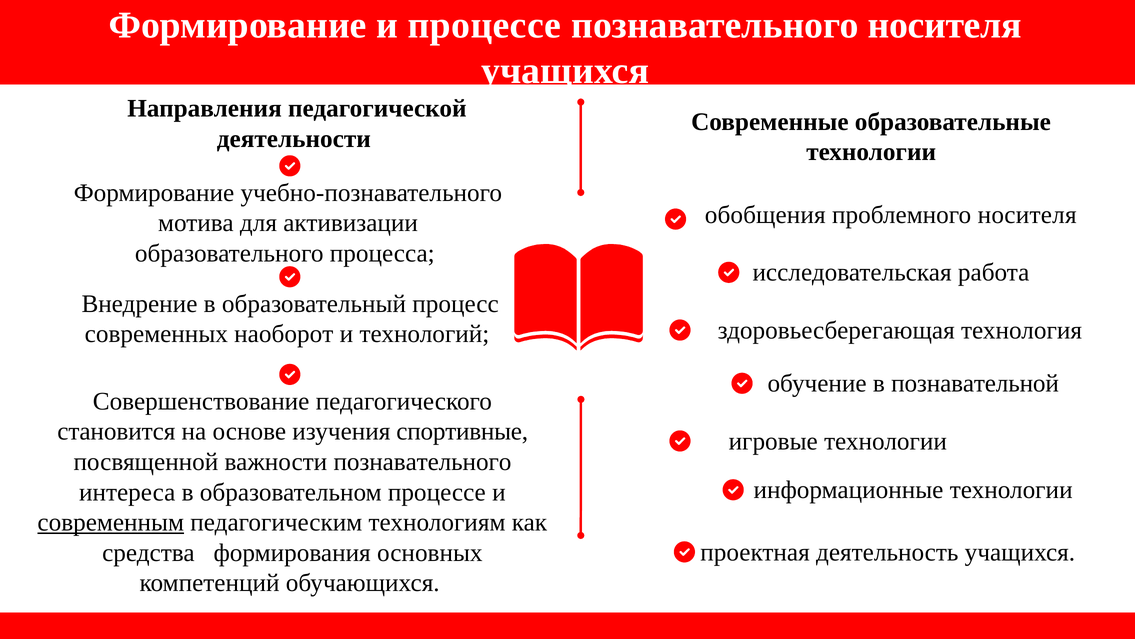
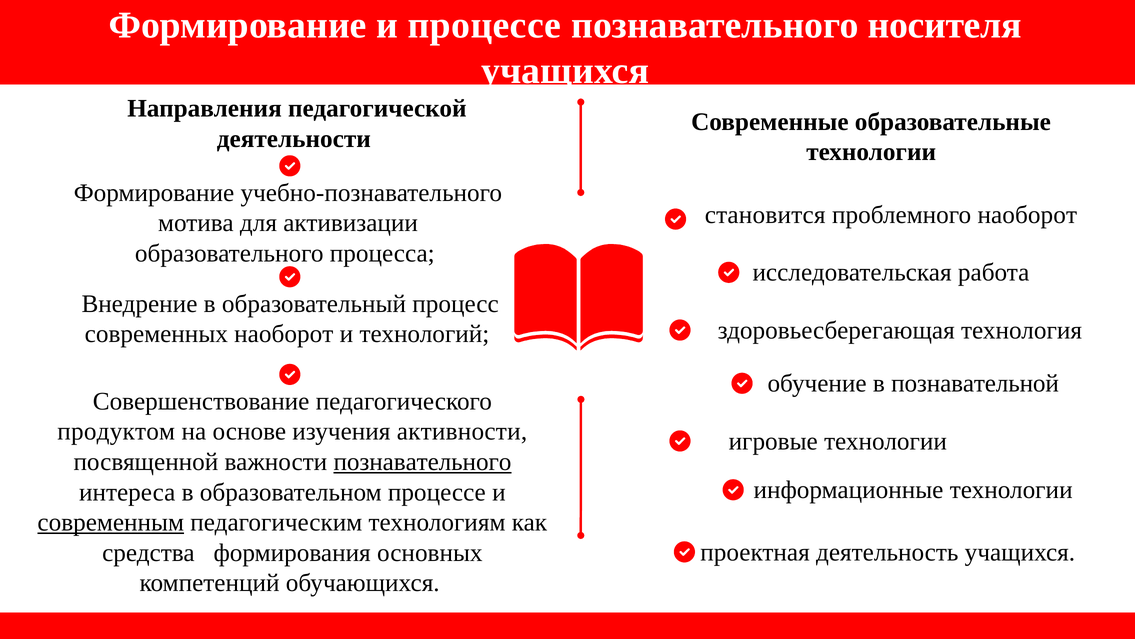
обобщения: обобщения -> становится
проблемного носителя: носителя -> наоборот
становится: становится -> продуктом
спортивные: спортивные -> активности
познавательного at (422, 462) underline: none -> present
